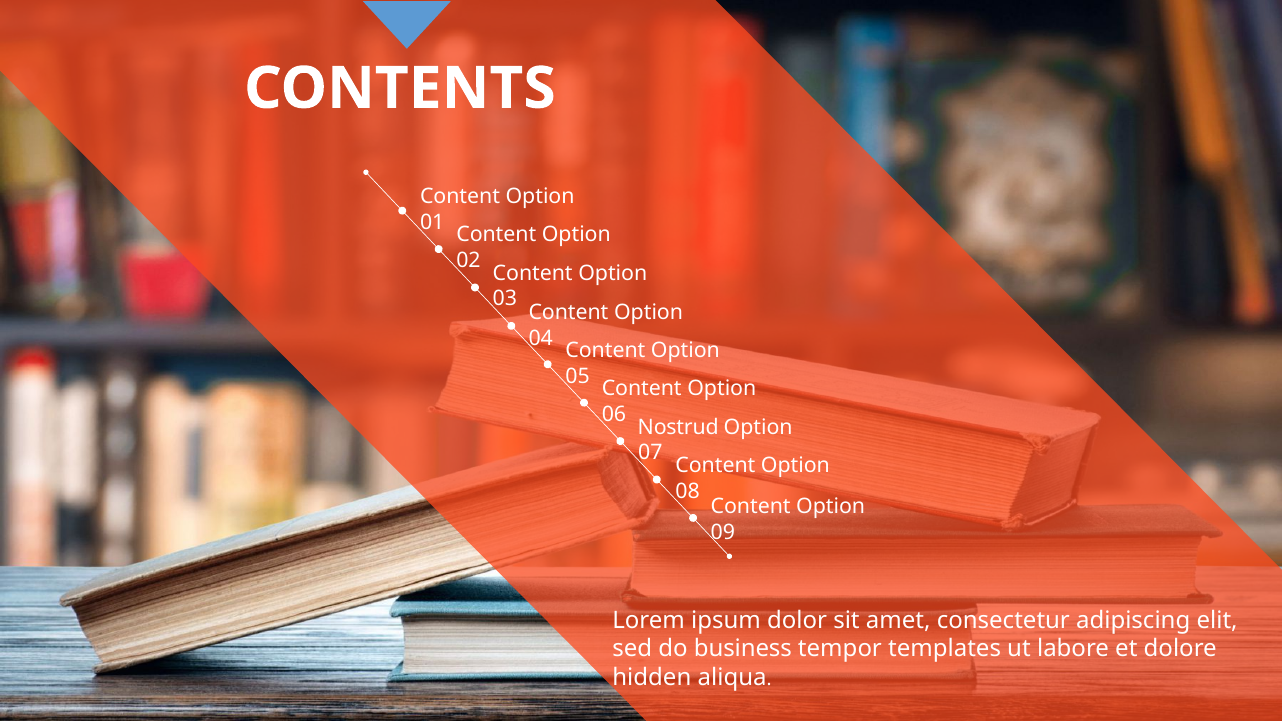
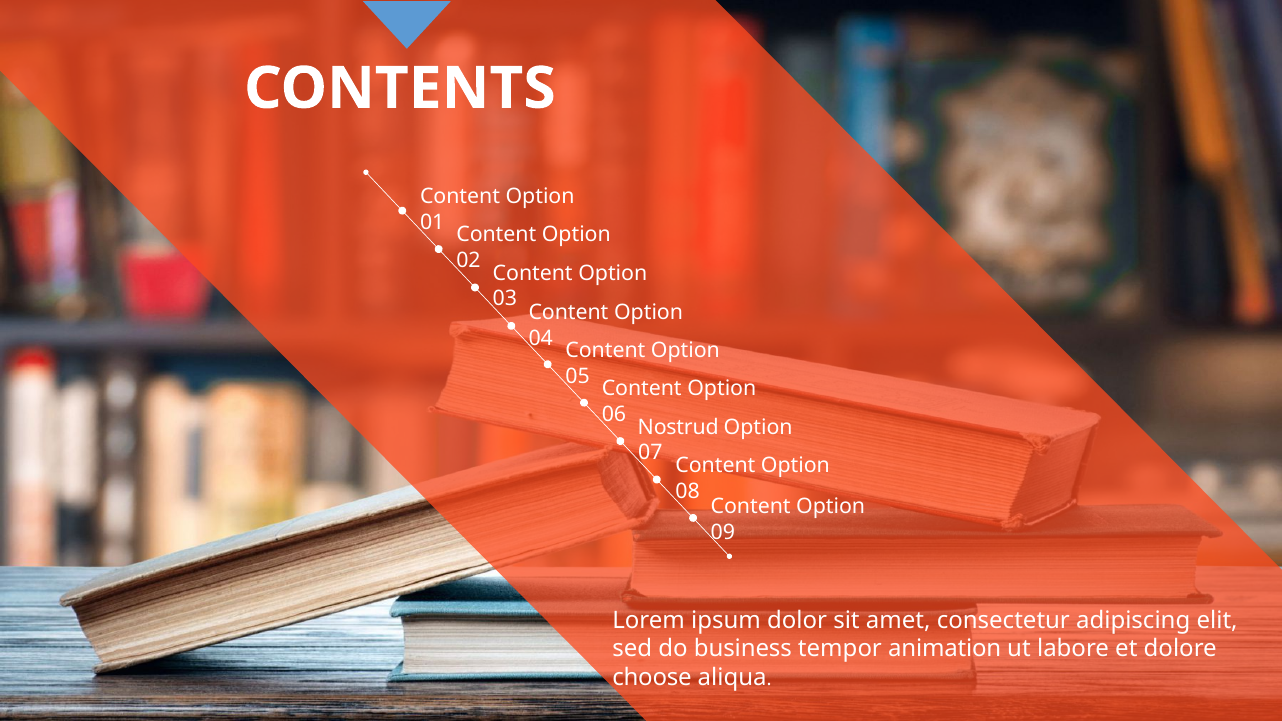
templates: templates -> animation
hidden: hidden -> choose
